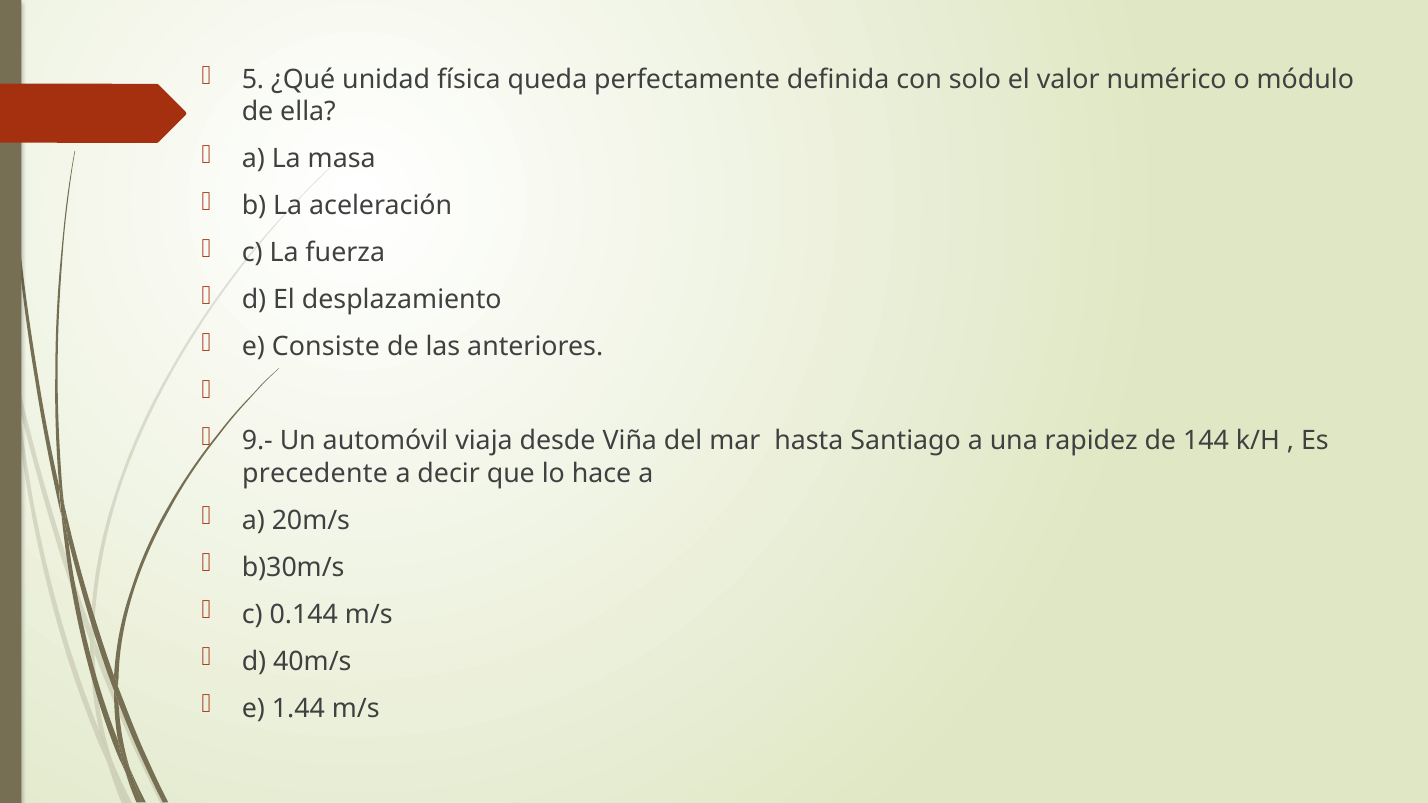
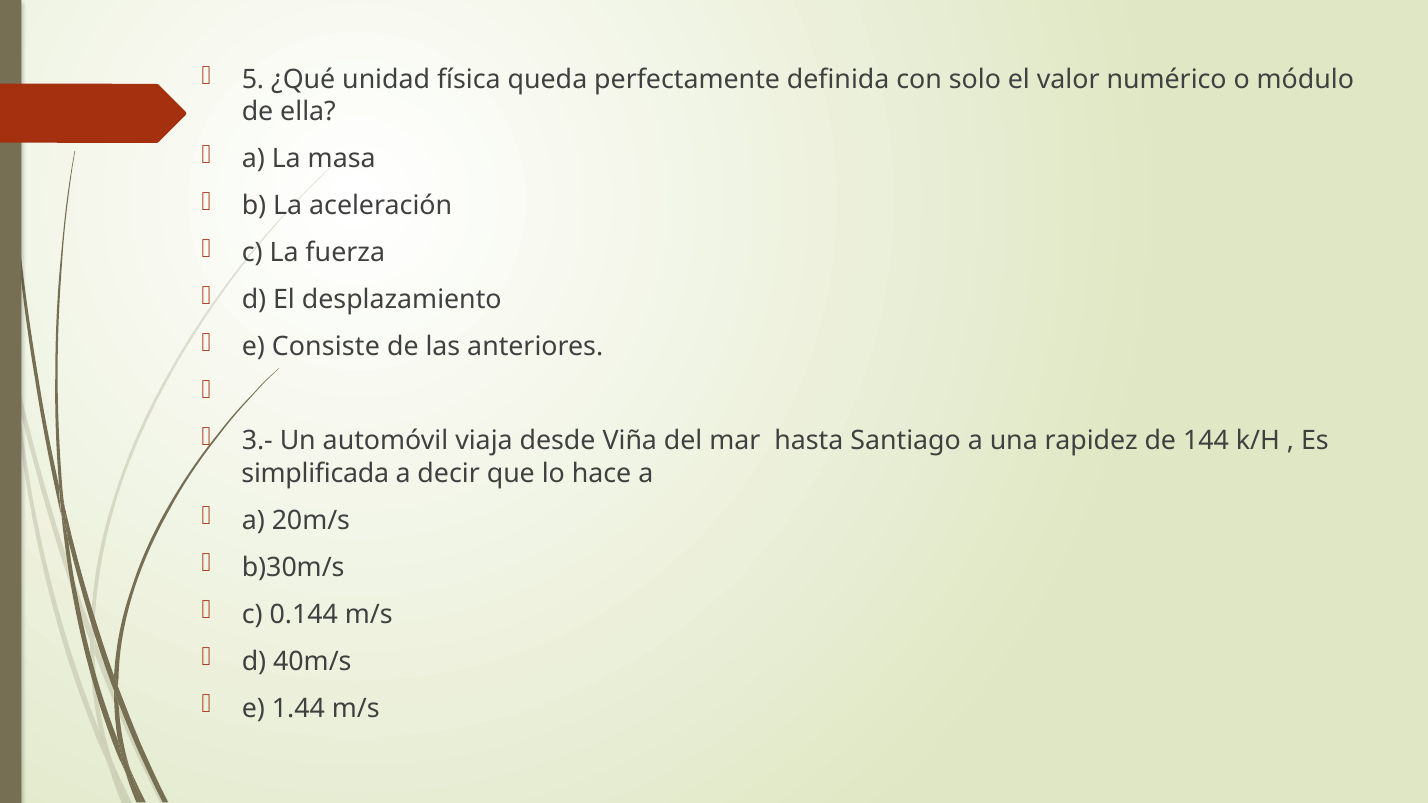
9.-: 9.- -> 3.-
precedente: precedente -> simplificada
